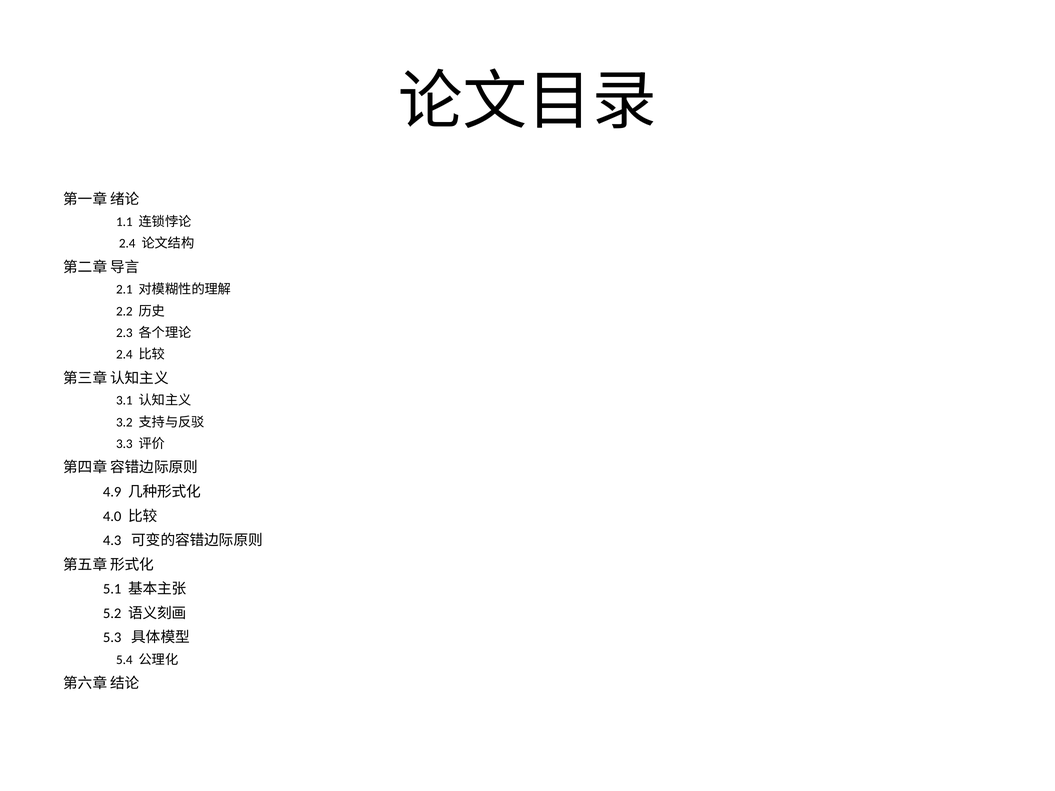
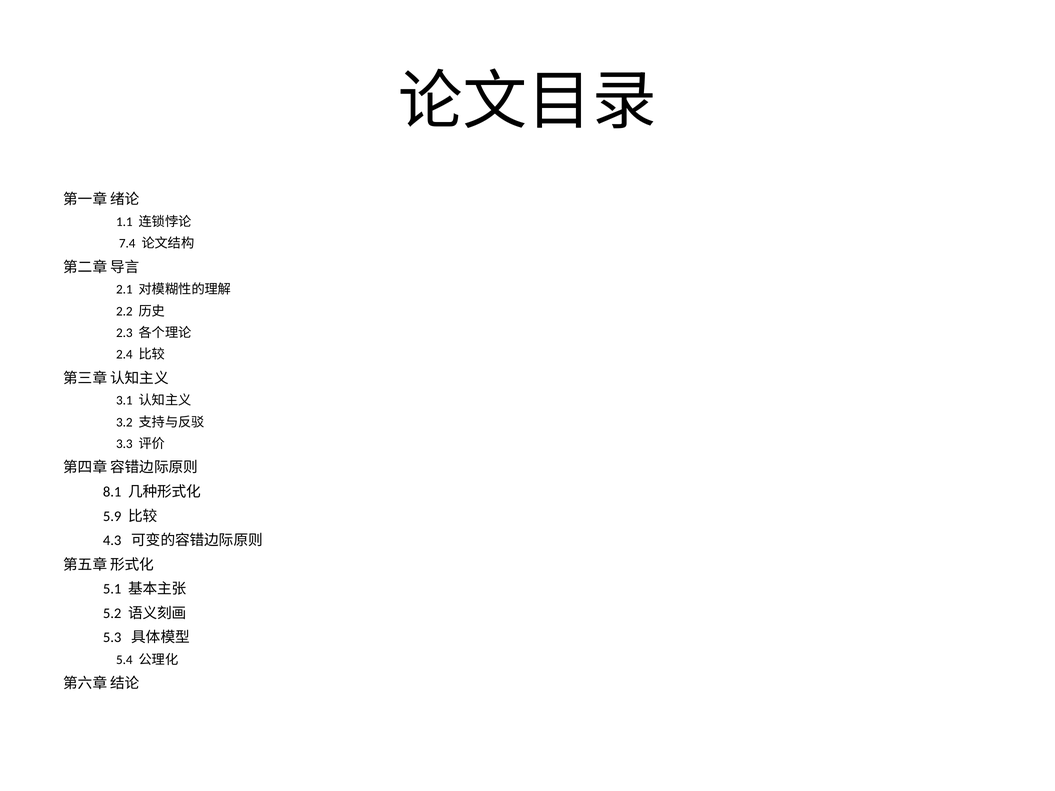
2.4 at (127, 244): 2.4 -> 7.4
4.9: 4.9 -> 8.1
4.0: 4.0 -> 5.9
